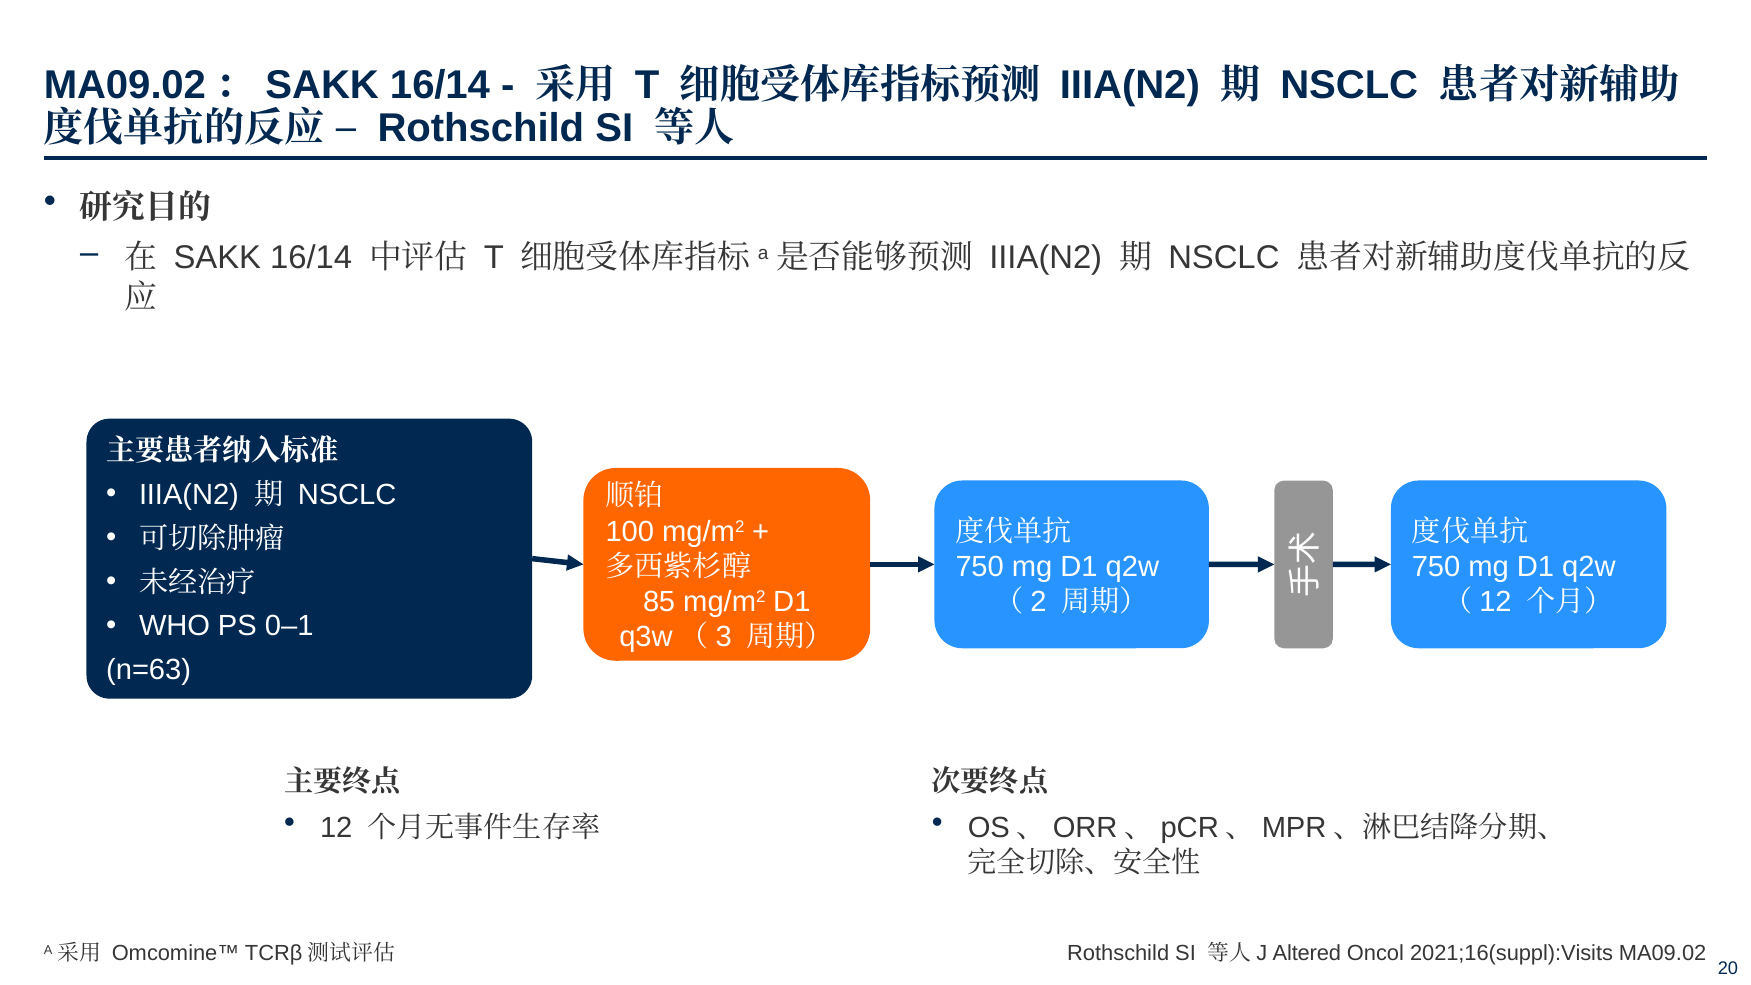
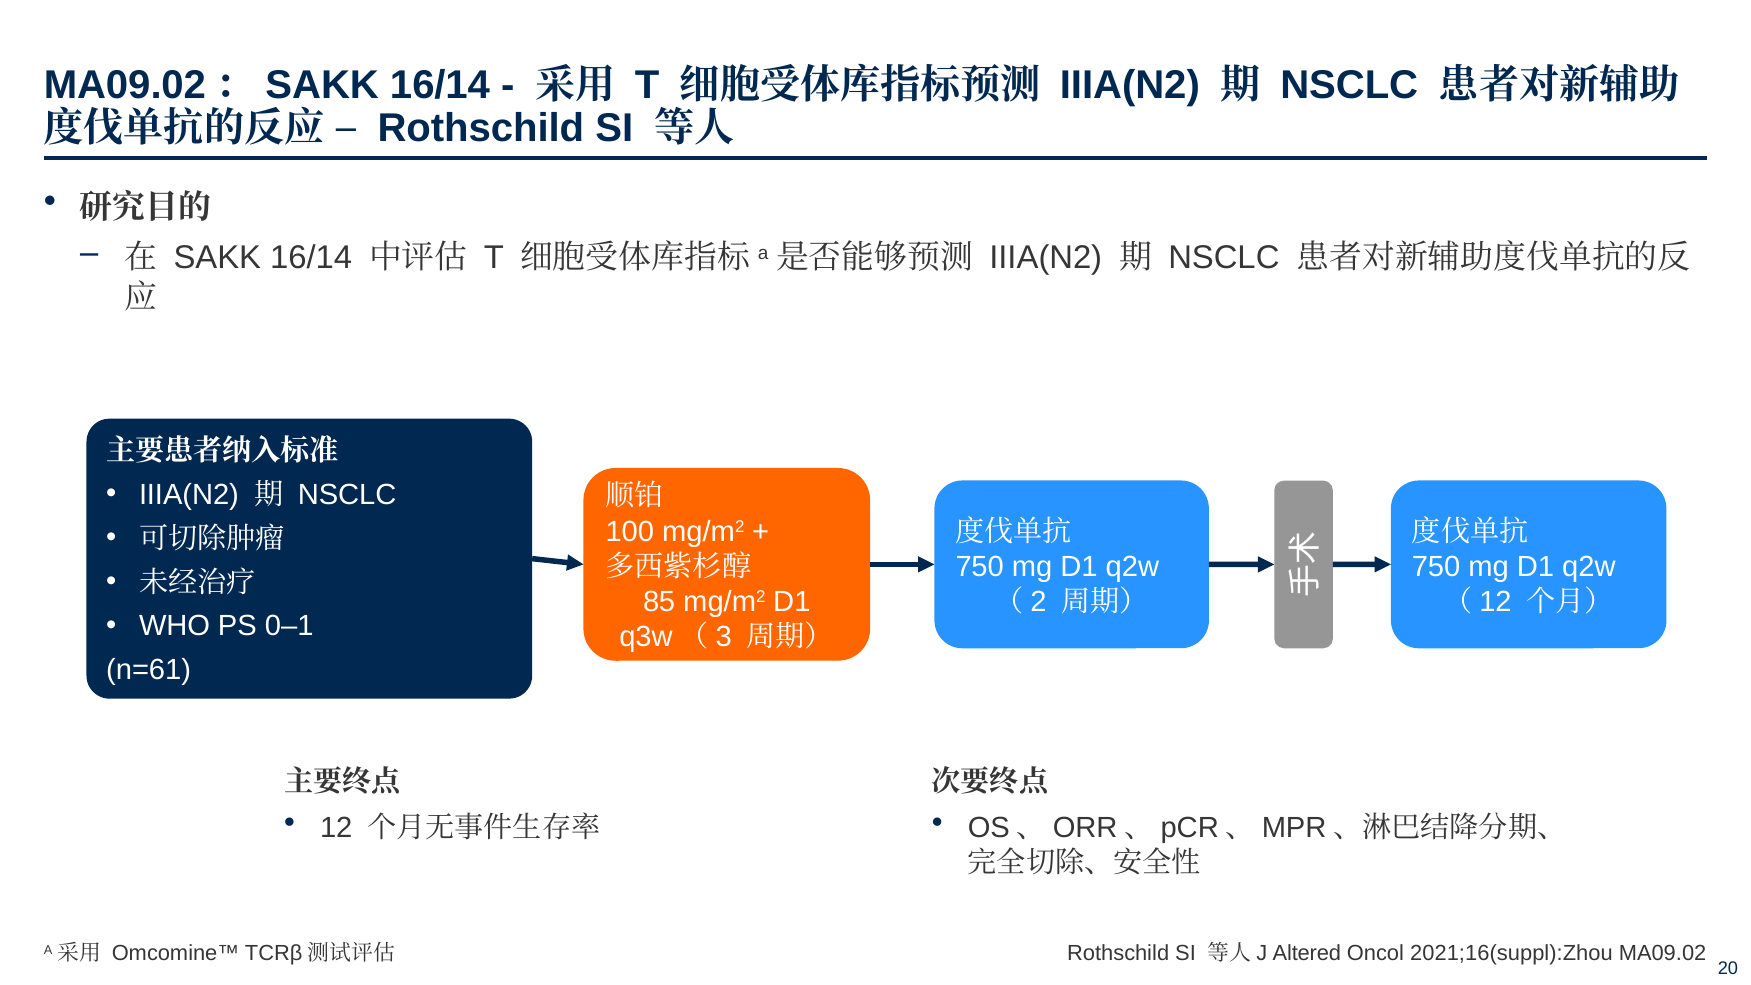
n=63: n=63 -> n=61
2021;16(suppl):Visits: 2021;16(suppl):Visits -> 2021;16(suppl):Zhou
